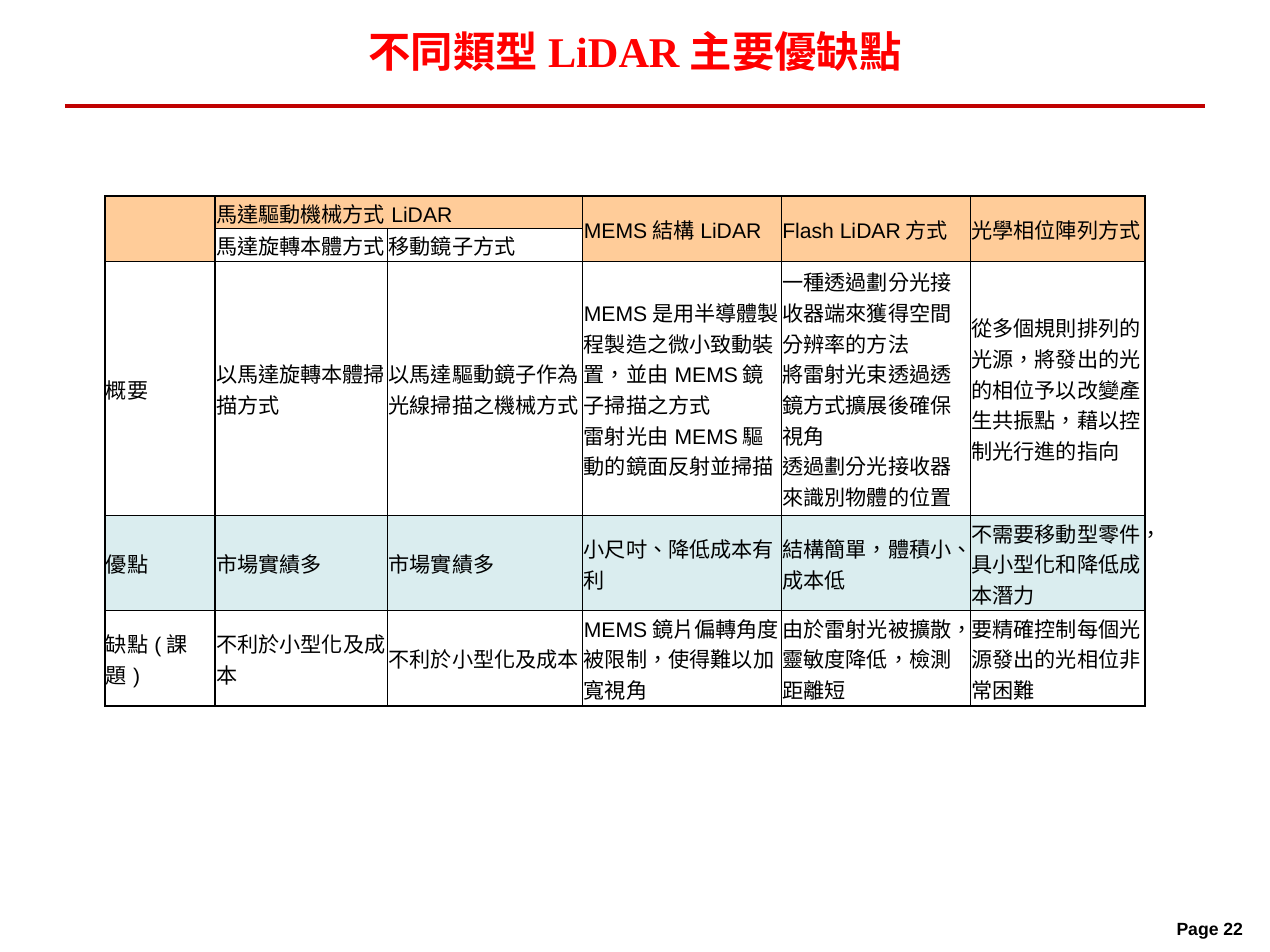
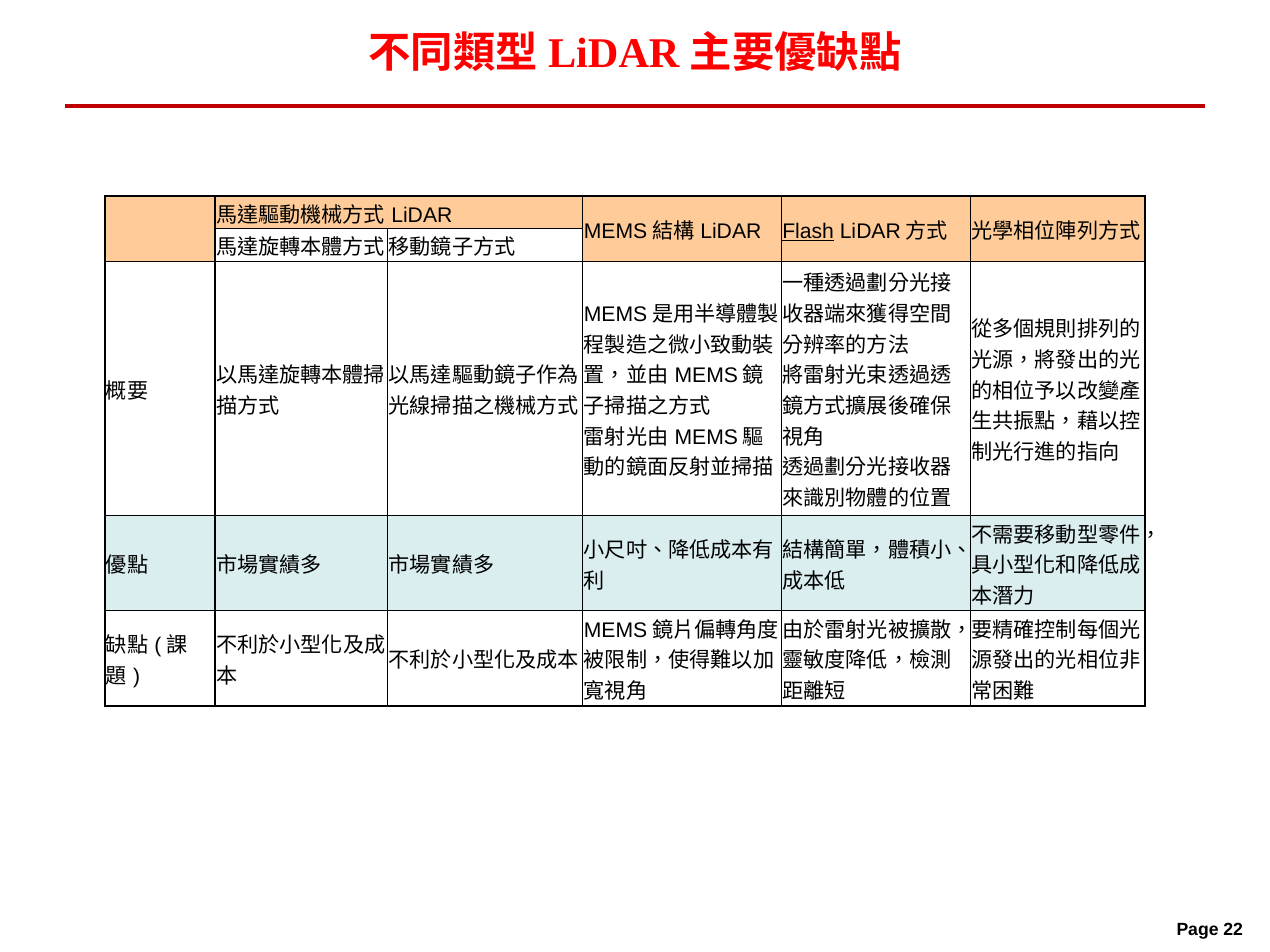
Flash underline: none -> present
